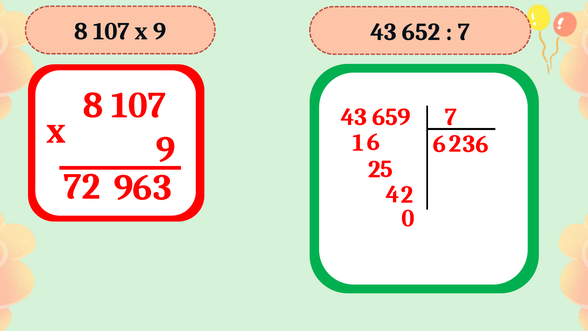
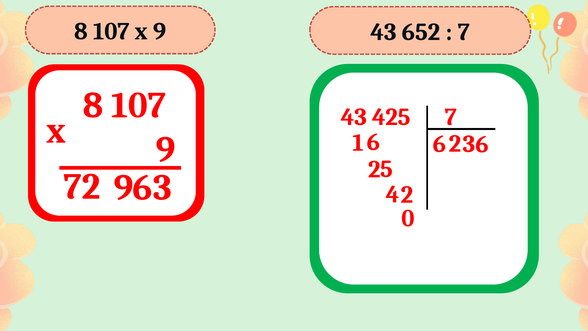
659: 659 -> 425
